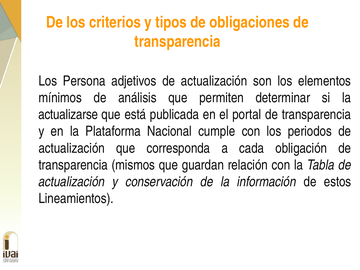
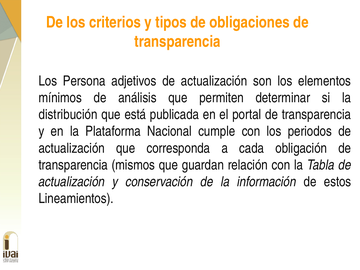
actualizarse: actualizarse -> distribución
